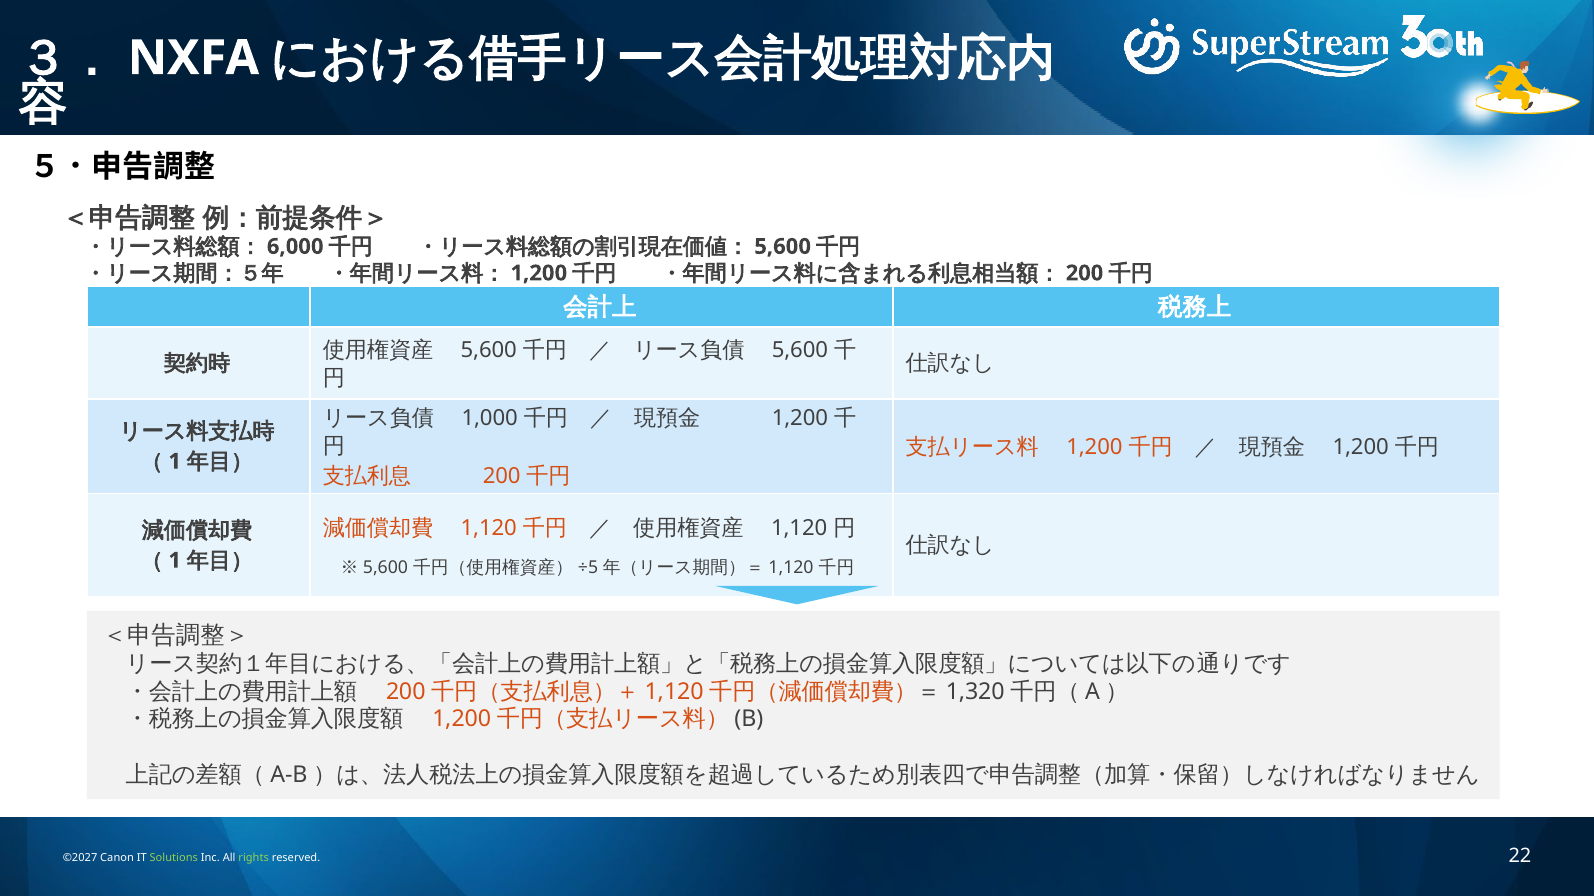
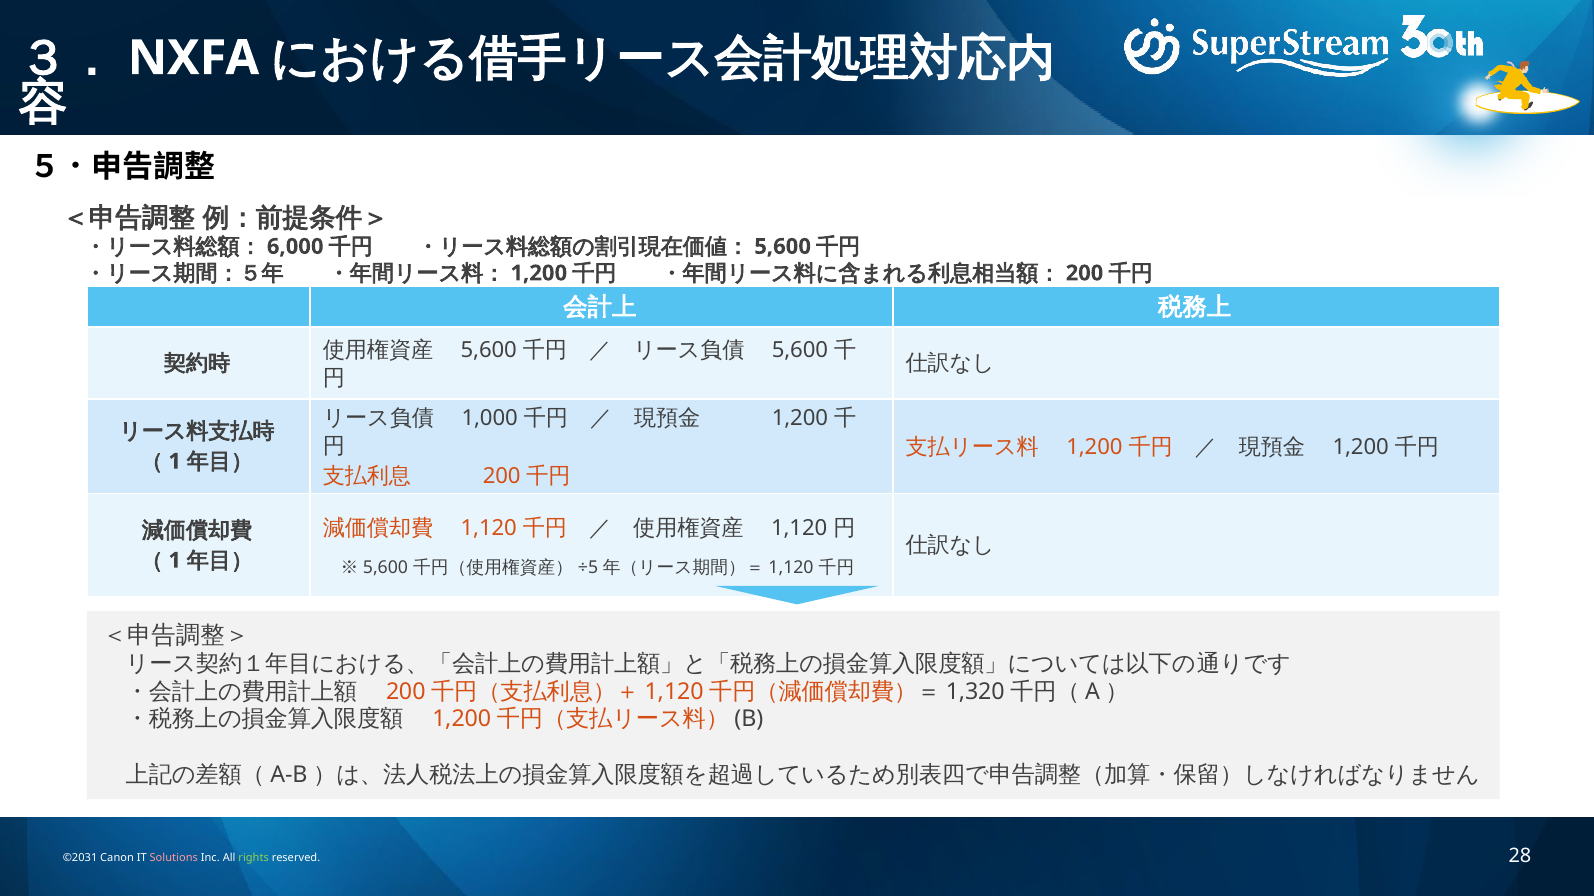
©2027: ©2027 -> ©2031
Solutions colour: light green -> pink
22: 22 -> 28
